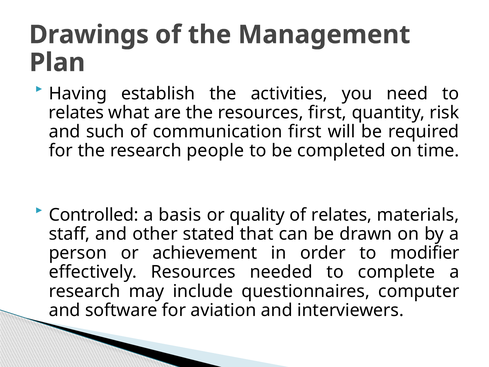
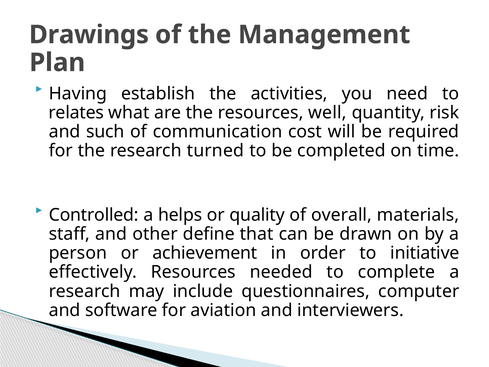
resources first: first -> well
communication first: first -> cost
people: people -> turned
basis: basis -> helps
of relates: relates -> overall
stated: stated -> define
modifier: modifier -> initiative
